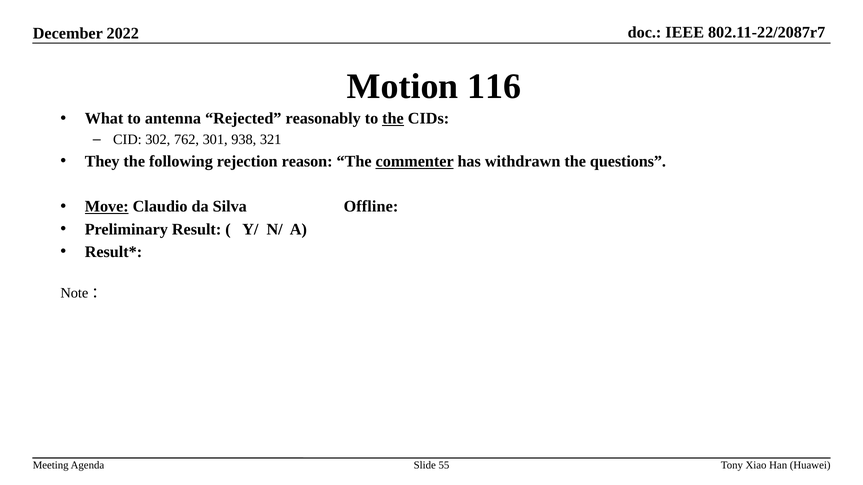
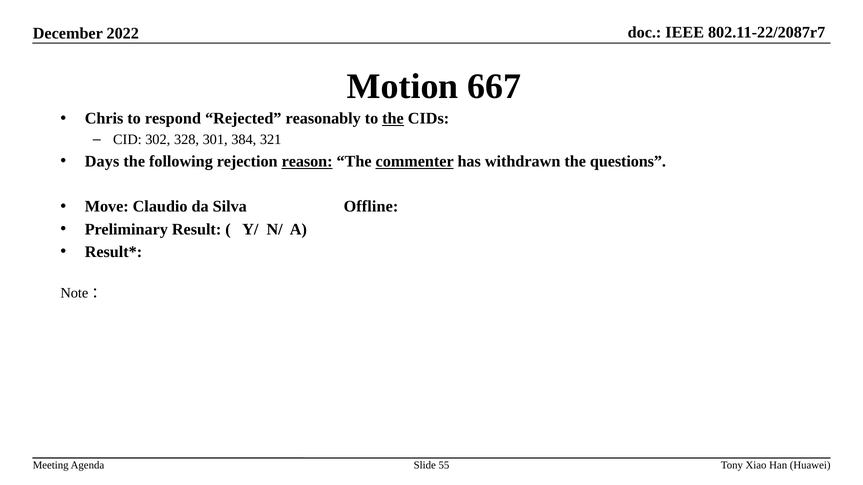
116: 116 -> 667
What: What -> Chris
antenna: antenna -> respond
762: 762 -> 328
938: 938 -> 384
They: They -> Days
reason underline: none -> present
Move underline: present -> none
